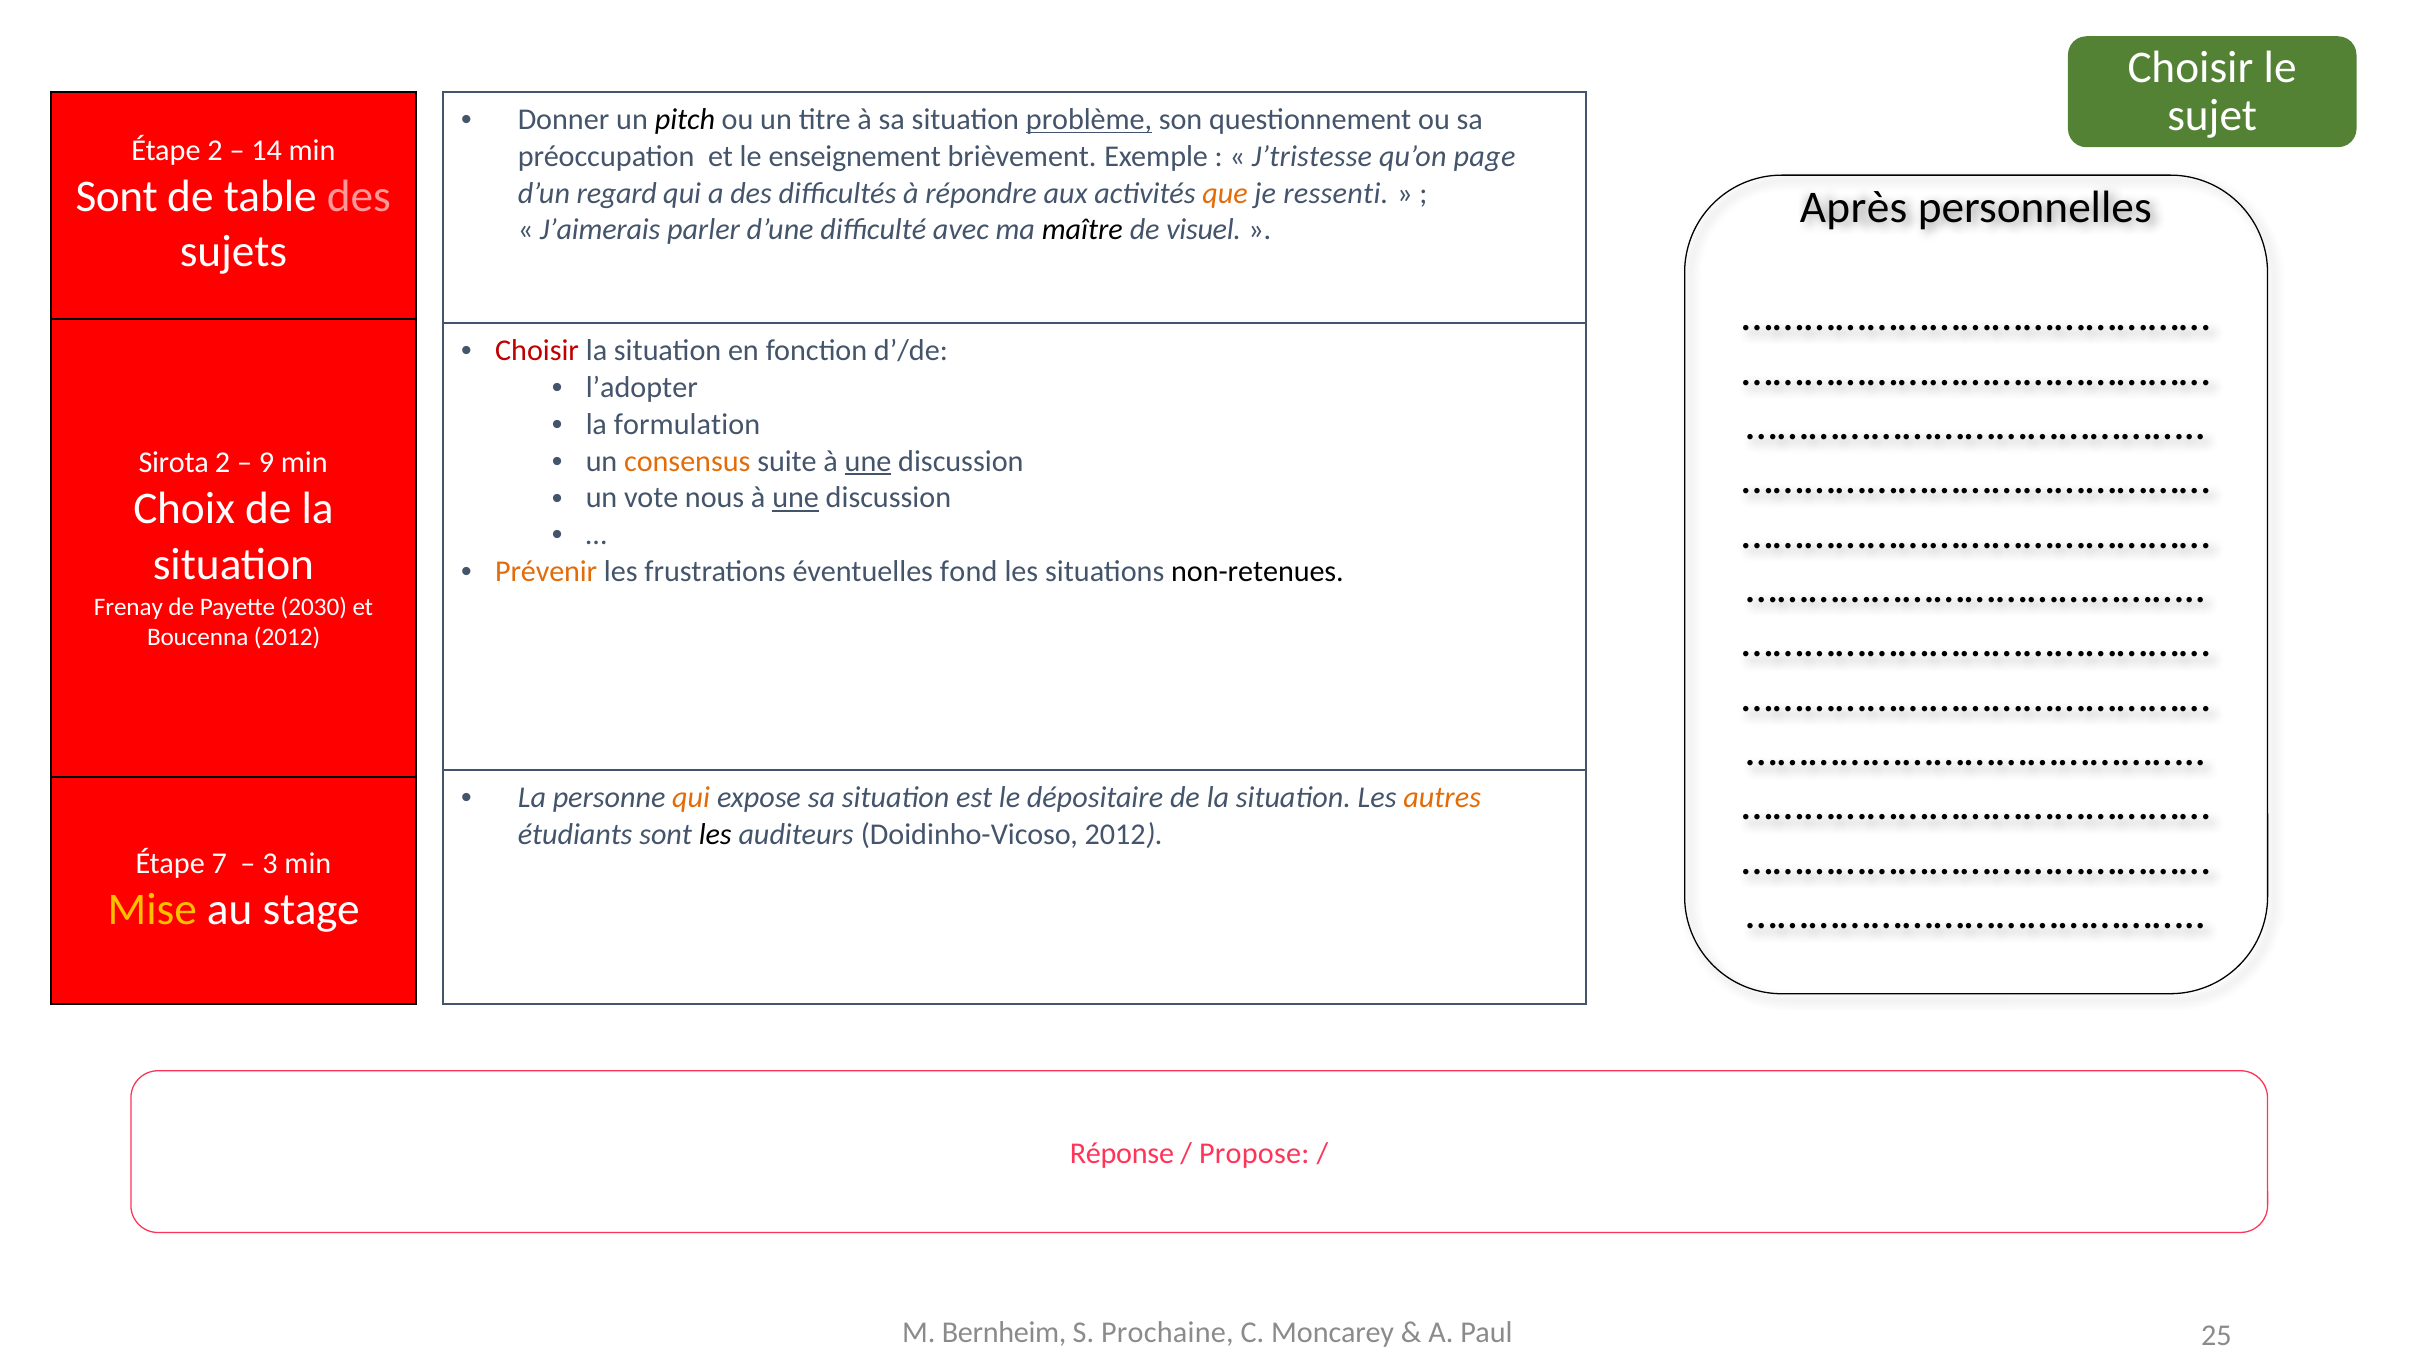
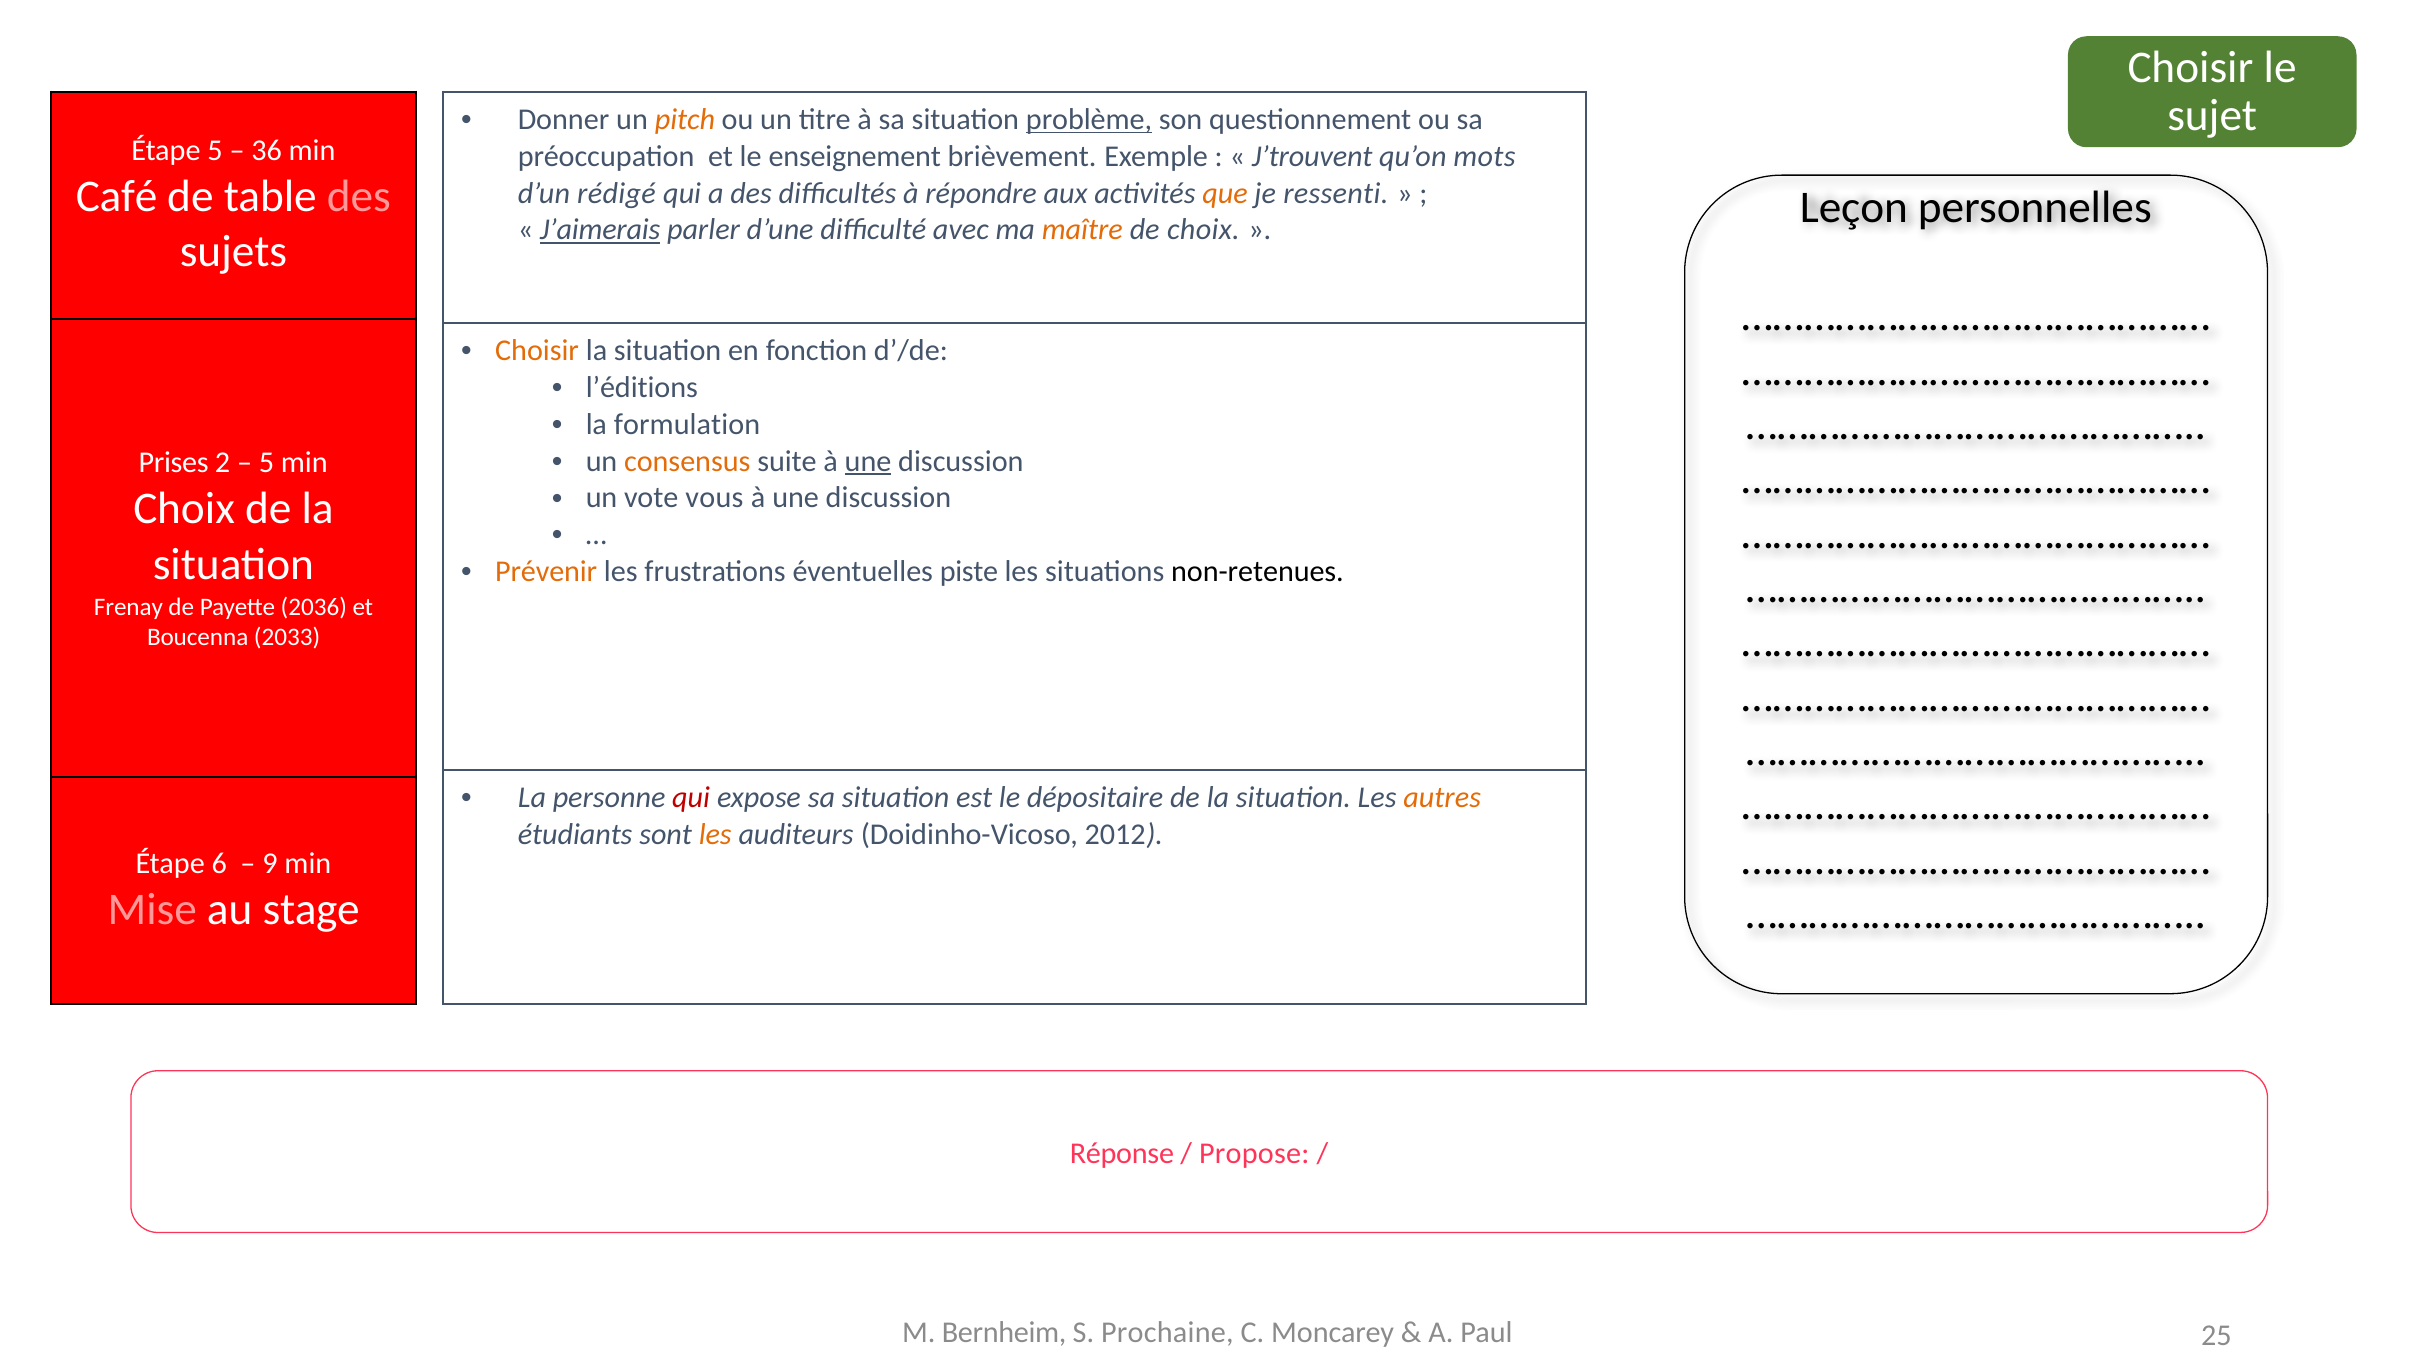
pitch colour: black -> orange
Étape 2: 2 -> 5
14: 14 -> 36
J’tristesse: J’tristesse -> J’trouvent
page: page -> mots
Sont at (117, 197): Sont -> Café
regard: regard -> rédigé
Après: Après -> Leçon
J’aimerais underline: none -> present
maître colour: black -> orange
de visuel: visuel -> choix
Choisir at (537, 351) colour: red -> orange
l’adopter: l’adopter -> l’éditions
Sirota: Sirota -> Prises
9 at (266, 463): 9 -> 5
nous: nous -> vous
une at (796, 498) underline: present -> none
fond: fond -> piste
2030: 2030 -> 2036
Boucenna 2012: 2012 -> 2033
qui at (691, 798) colour: orange -> red
les at (715, 835) colour: black -> orange
7: 7 -> 6
3: 3 -> 9
Mise colour: yellow -> pink
